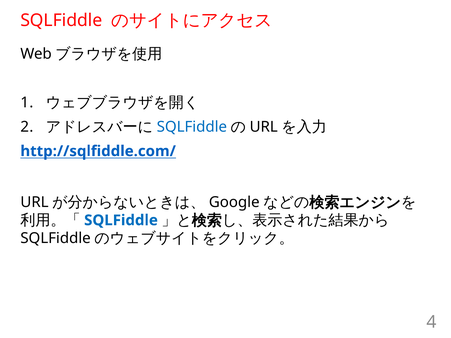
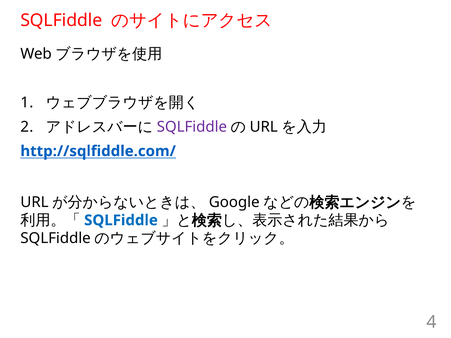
SQLFiddle at (192, 127) colour: blue -> purple
